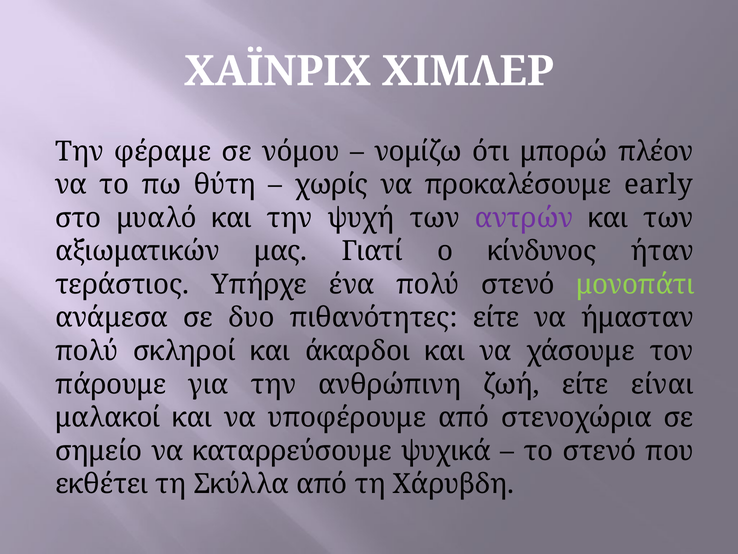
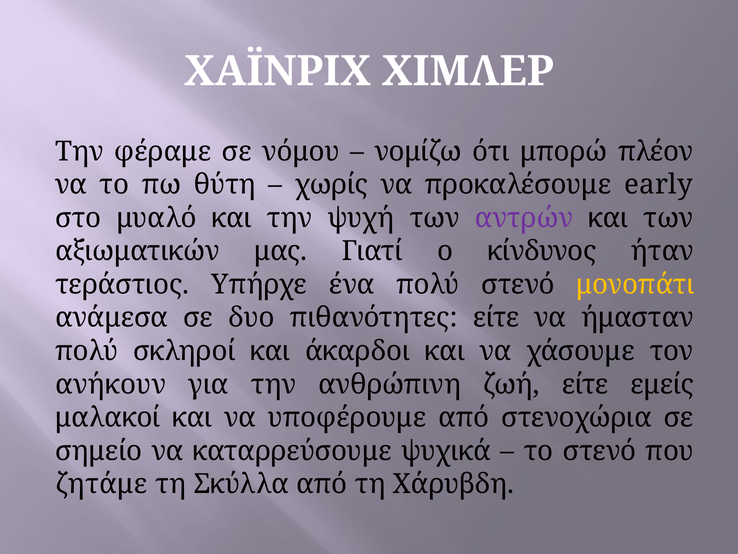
μονοπάτι colour: light green -> yellow
πάρουμε: πάρουμε -> ανήκουν
είναι: είναι -> εμείς
εκθέτει: εκθέτει -> ζητάμε
